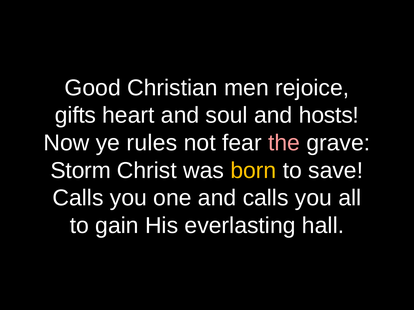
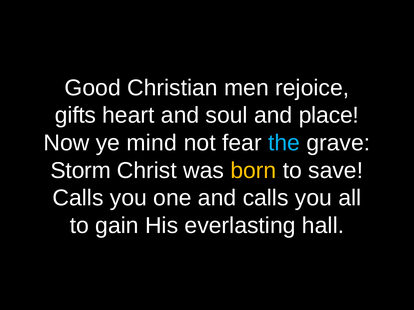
hosts: hosts -> place
rules: rules -> mind
the colour: pink -> light blue
